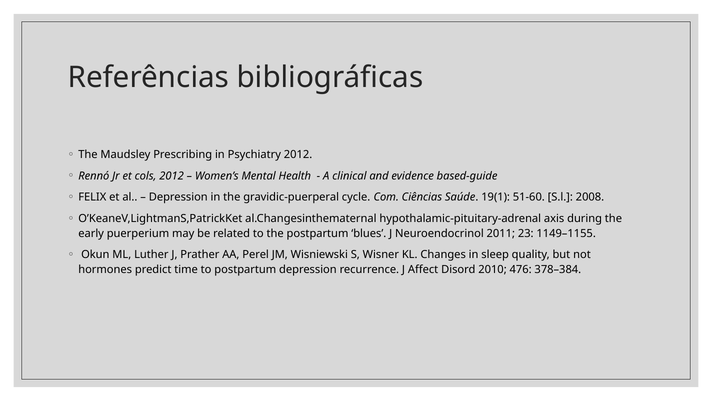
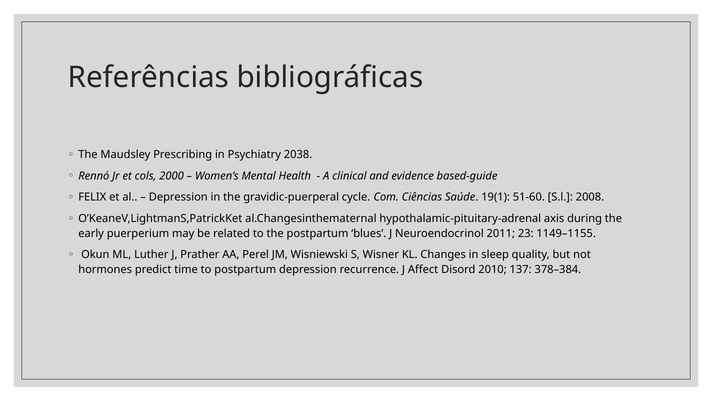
Psychiatry 2012: 2012 -> 2038
cols 2012: 2012 -> 2000
476: 476 -> 137
